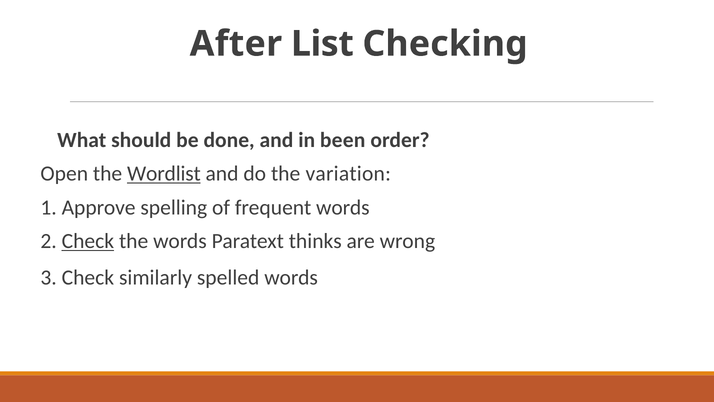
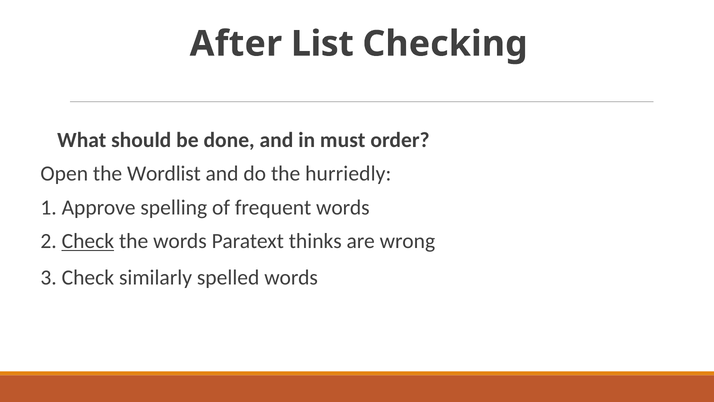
been: been -> must
Wordlist underline: present -> none
variation: variation -> hurriedly
